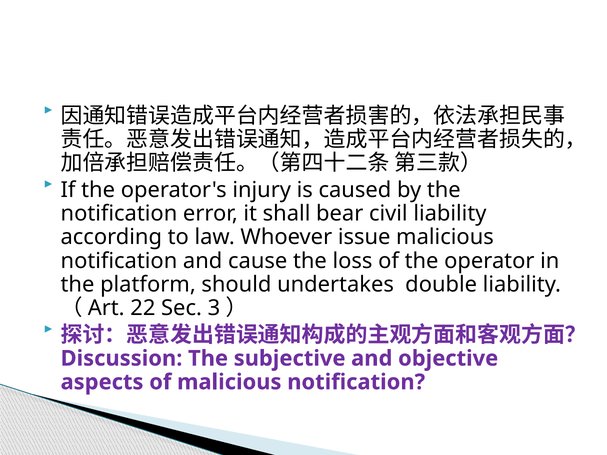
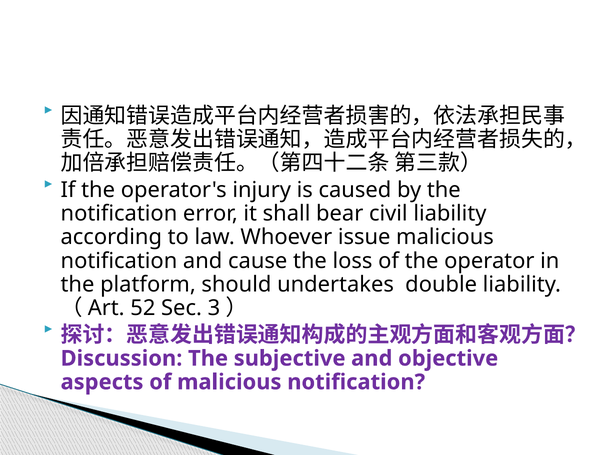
22: 22 -> 52
